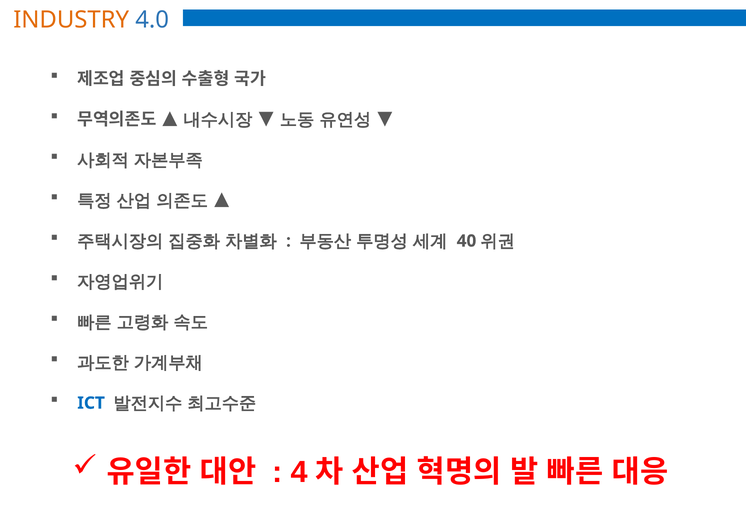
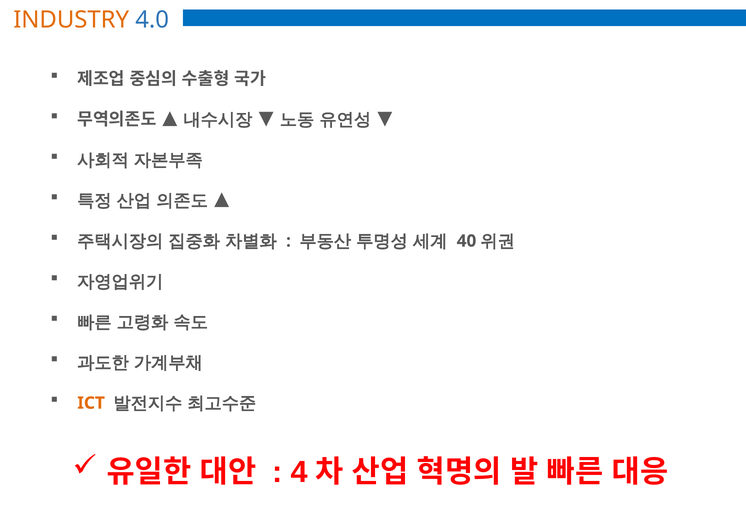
ICT colour: blue -> orange
